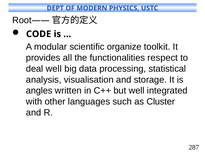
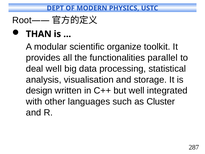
CODE: CODE -> THAN
respect: respect -> parallel
angles: angles -> design
